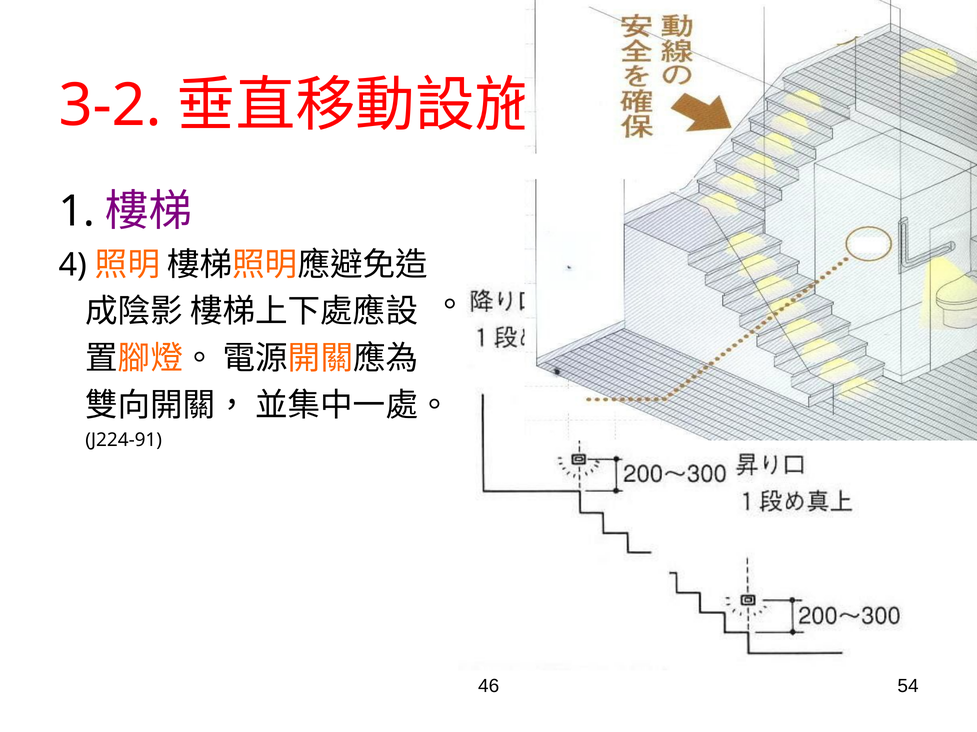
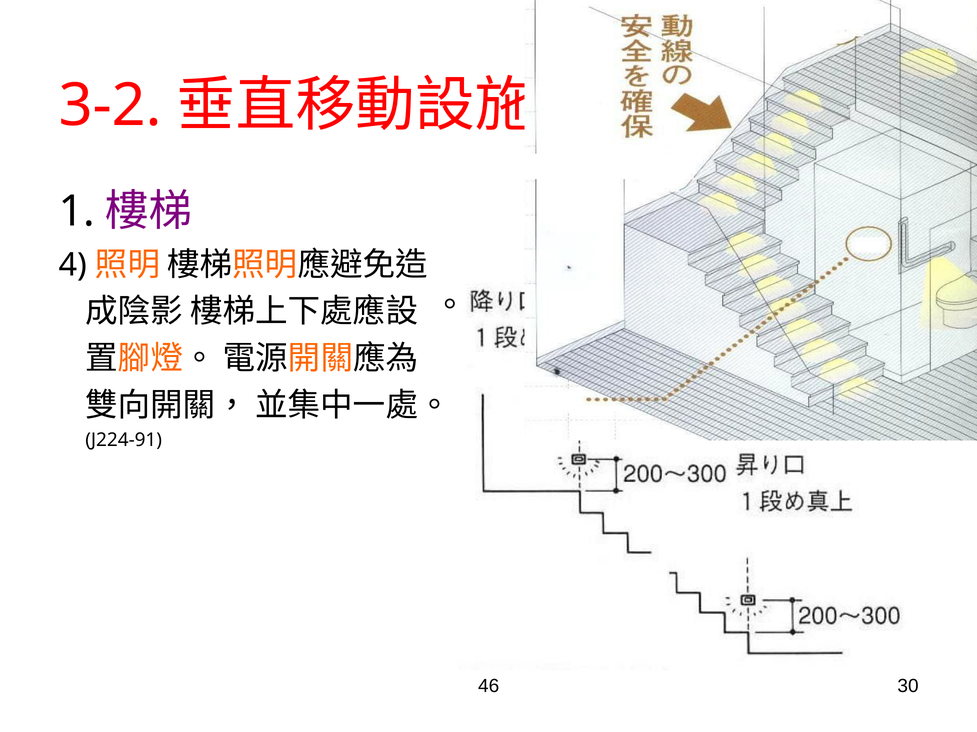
54: 54 -> 30
